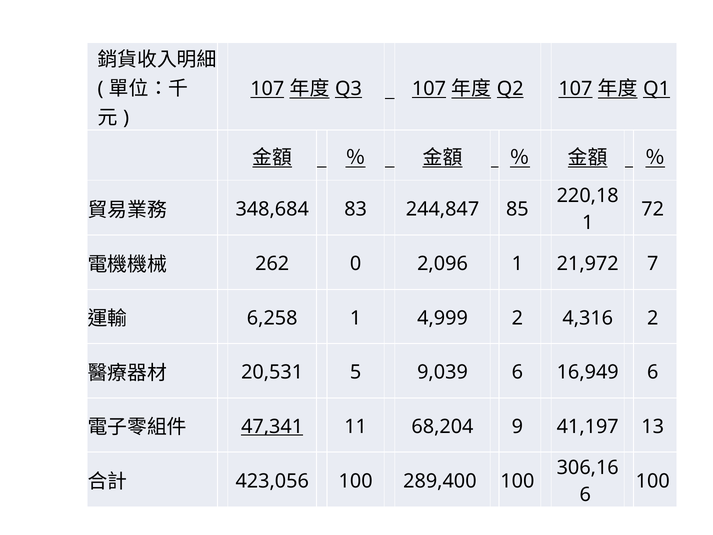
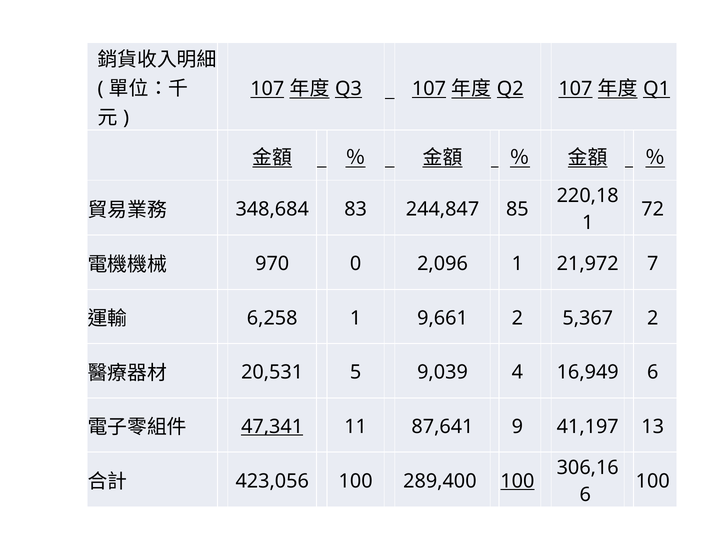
262: 262 -> 970
4,999: 4,999 -> 9,661
4,316: 4,316 -> 5,367
9,039 6: 6 -> 4
68,204: 68,204 -> 87,641
100 at (517, 481) underline: none -> present
